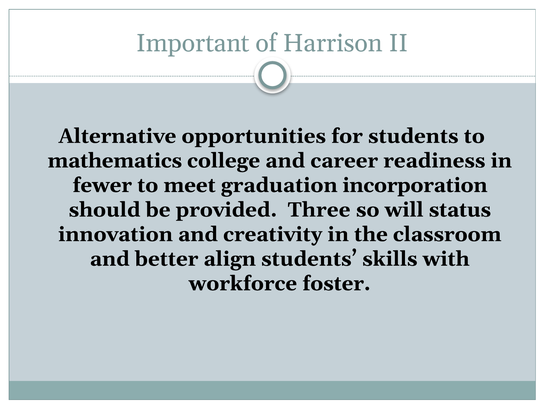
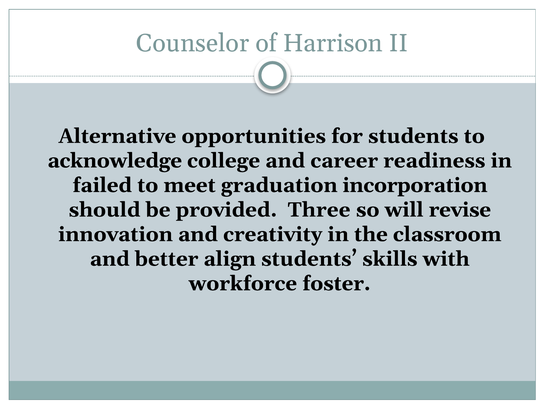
Important: Important -> Counselor
mathematics: mathematics -> acknowledge
fewer: fewer -> failed
status: status -> revise
